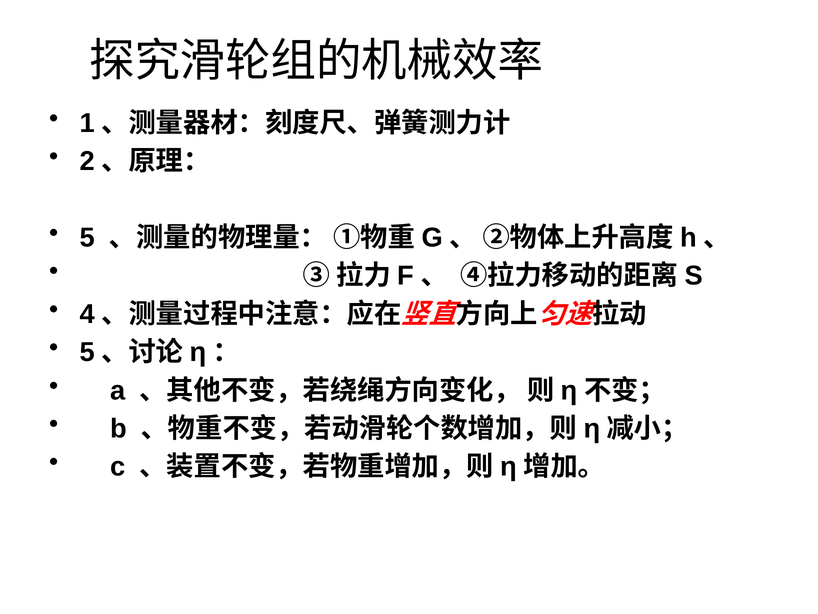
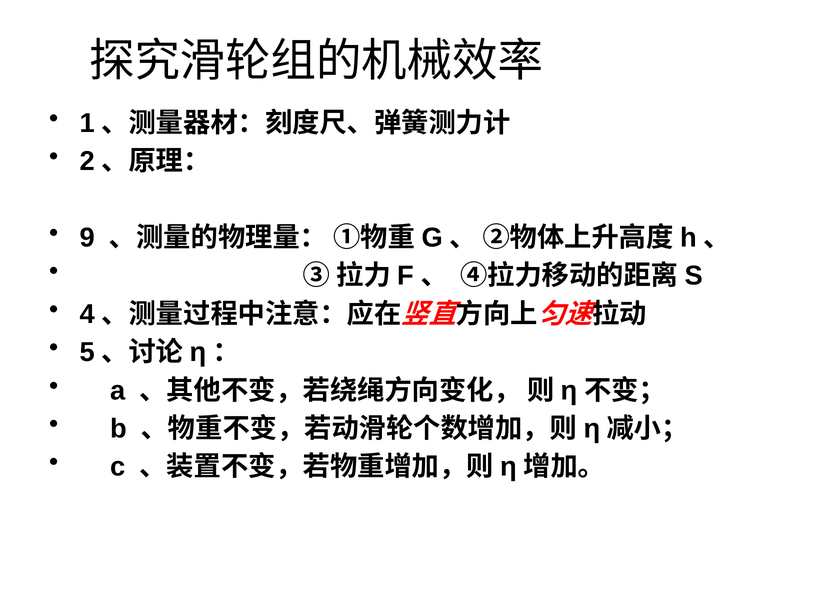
5: 5 -> 9
